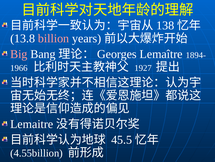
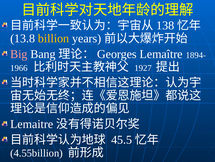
billion colour: pink -> yellow
